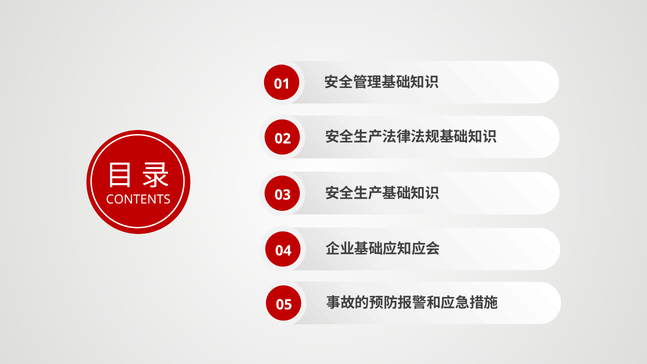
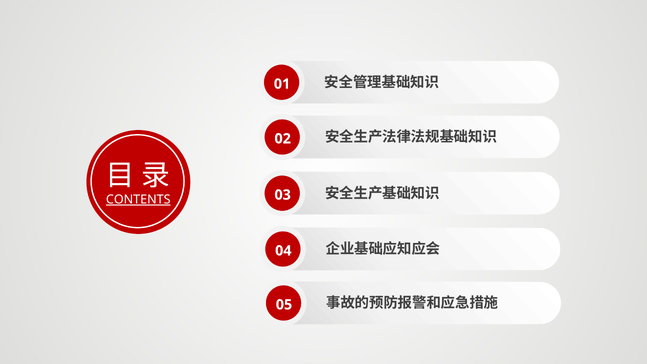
CONTENTS underline: none -> present
